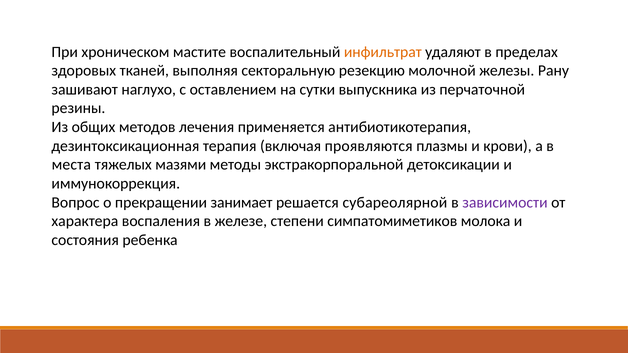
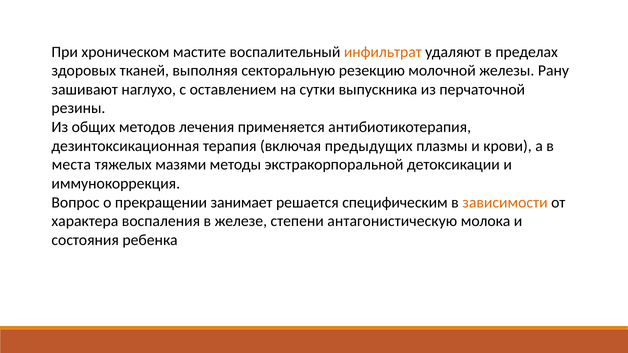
проявляются: проявляются -> предыдущих
субареолярной: субареолярной -> специфическим
зависимости colour: purple -> orange
симпатомиметиков: симпатомиметиков -> антагонистическую
